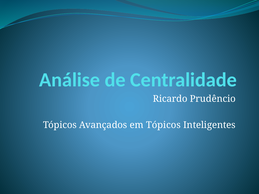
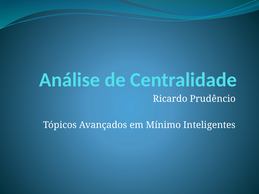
em Tópicos: Tópicos -> Mínimo
